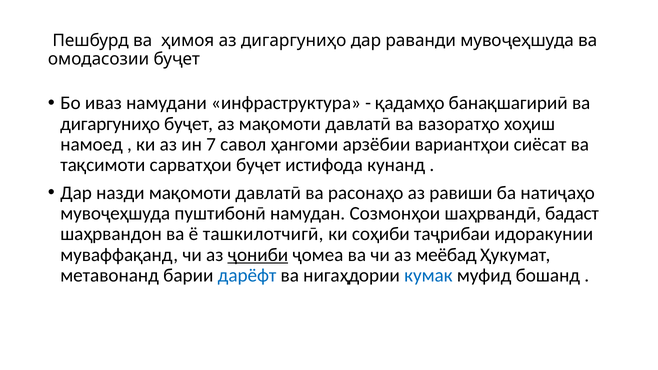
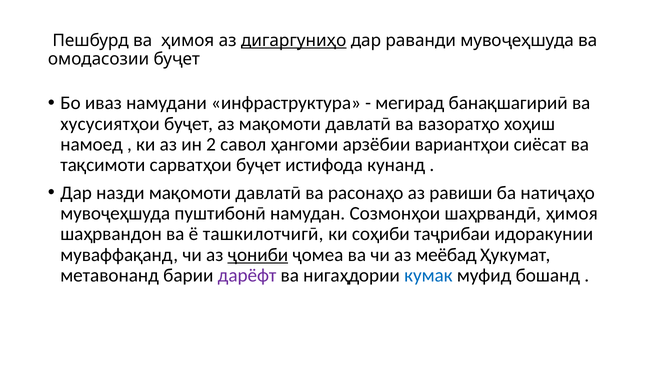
дигаргуниҳо at (294, 41) underline: none -> present
қадамҳо: қадамҳо -> мегирад
дигаргуниҳо at (110, 124): дигаргуниҳо -> хусусиятҳои
7: 7 -> 2
шаҳрвандӣ бадаст: бадаст -> ҳимоя
дарёфт colour: blue -> purple
